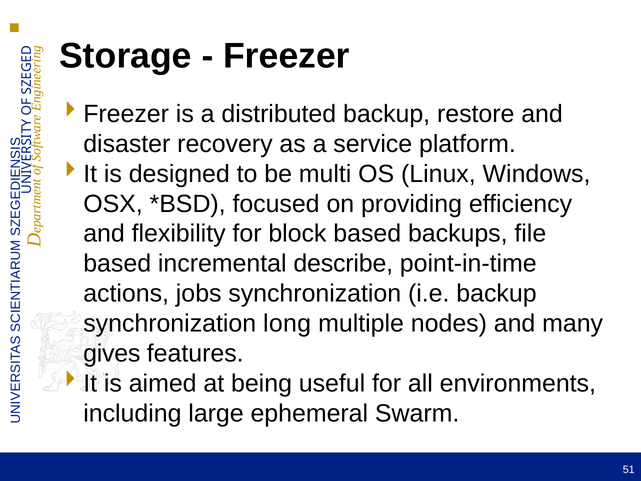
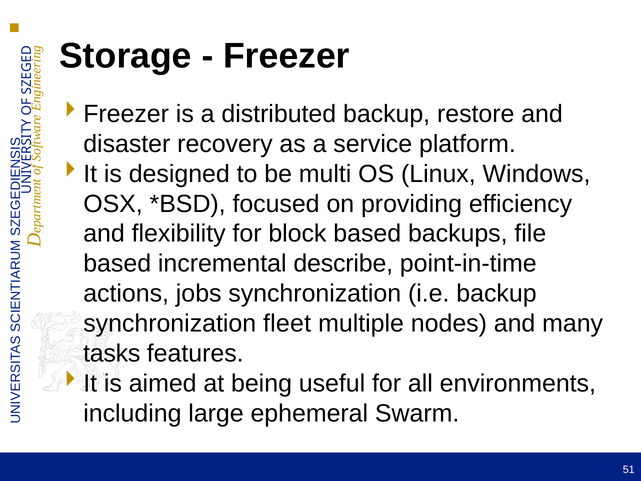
long: long -> fleet
gives: gives -> tasks
